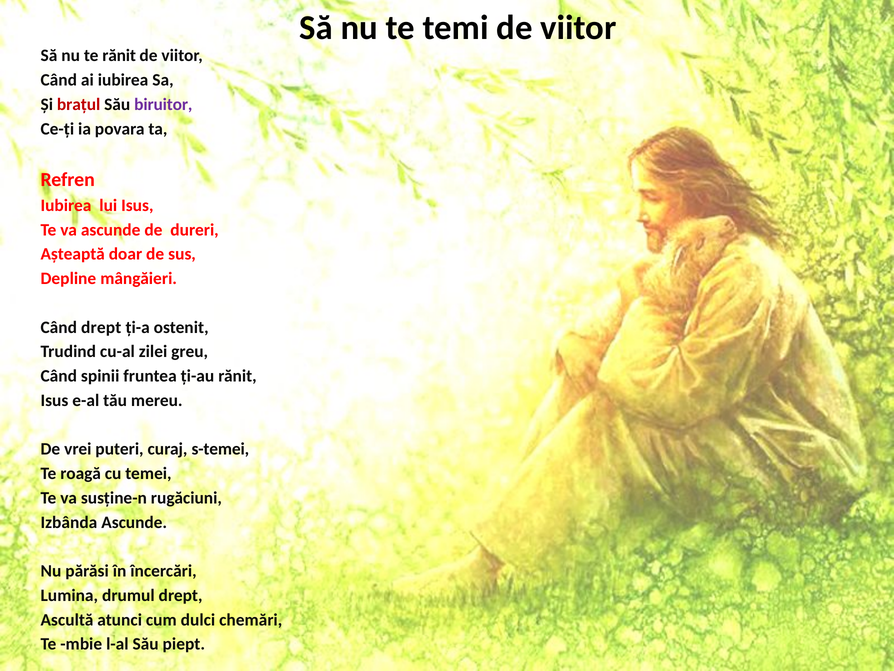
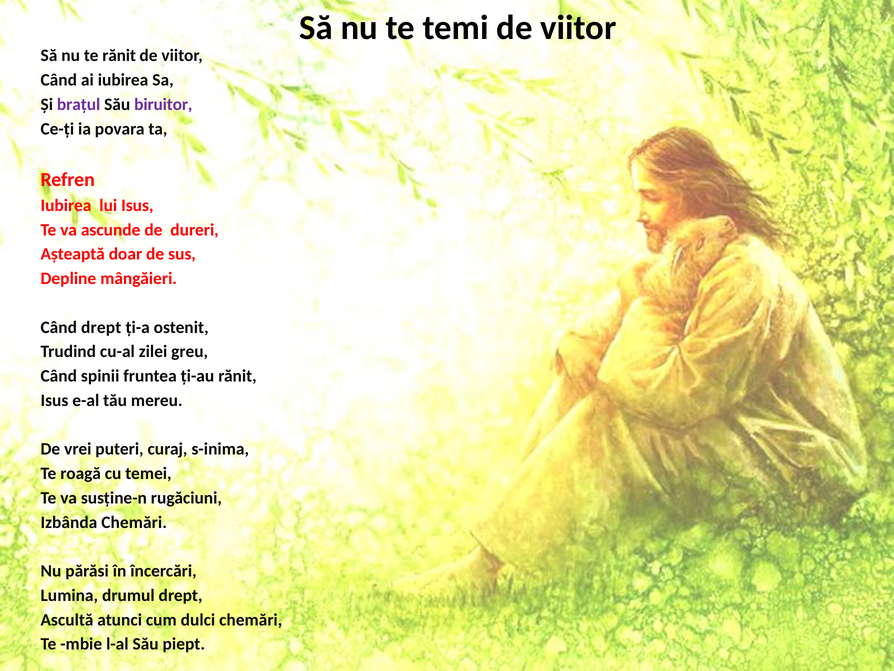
brațul colour: red -> purple
s-temei: s-temei -> s-inima
Izbânda Ascunde: Ascunde -> Chemări
